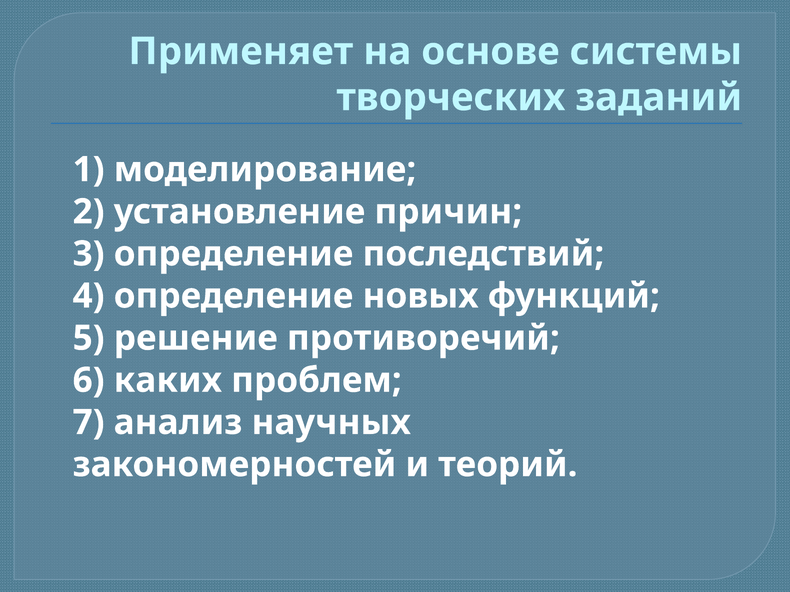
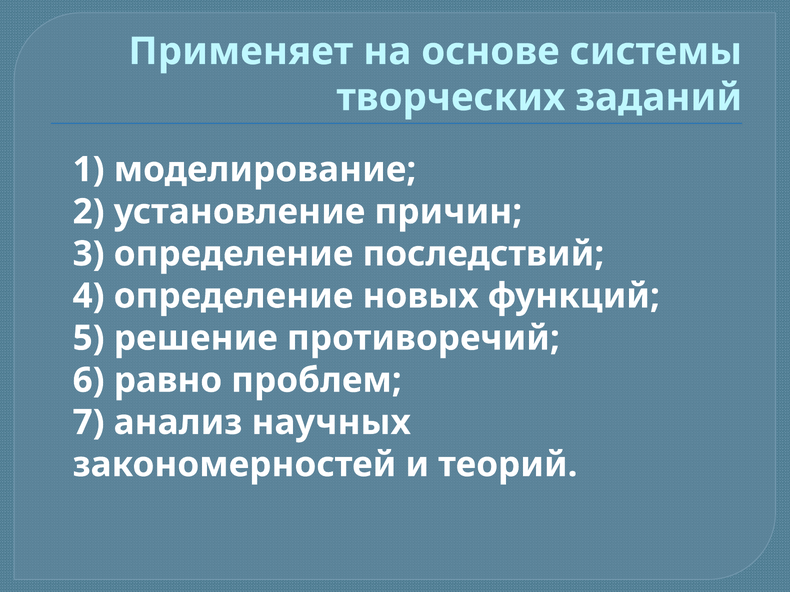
каких: каких -> равно
